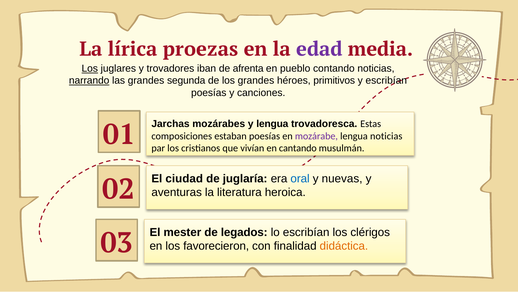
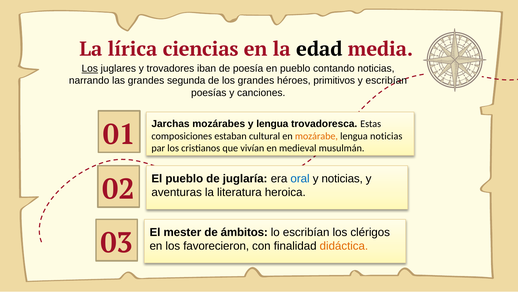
proezas: proezas -> ciencias
edad colour: purple -> black
afrenta: afrenta -> poesía
narrando underline: present -> none
estaban poesías: poesías -> cultural
mozárabe colour: purple -> orange
cantando: cantando -> medieval
El ciudad: ciudad -> pueblo
y nuevas: nuevas -> noticias
legados: legados -> ámbitos
